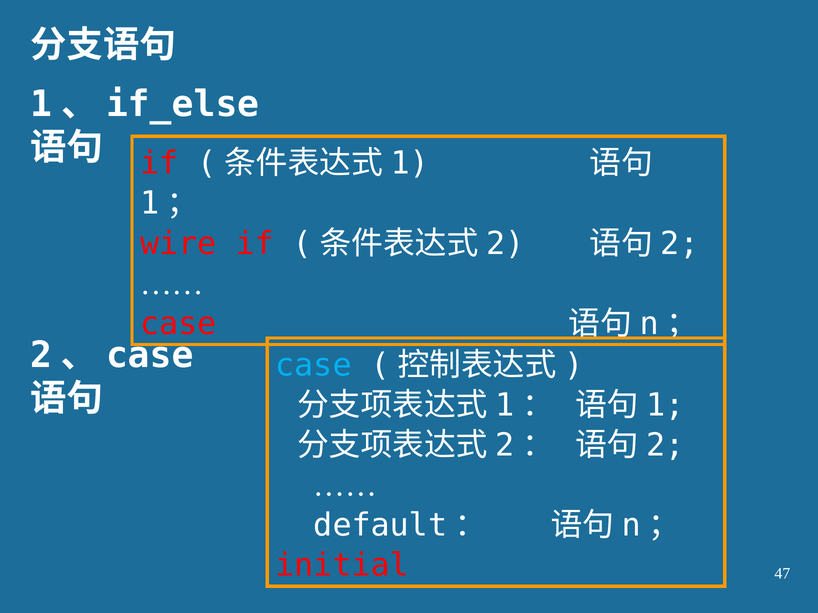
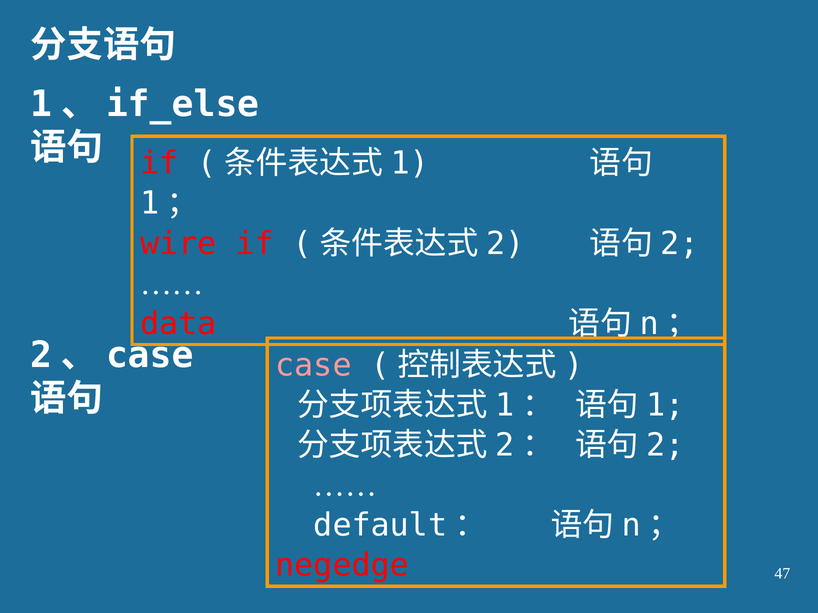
case at (178, 324): case -> data
case at (314, 365) colour: light blue -> pink
initial: initial -> negedge
